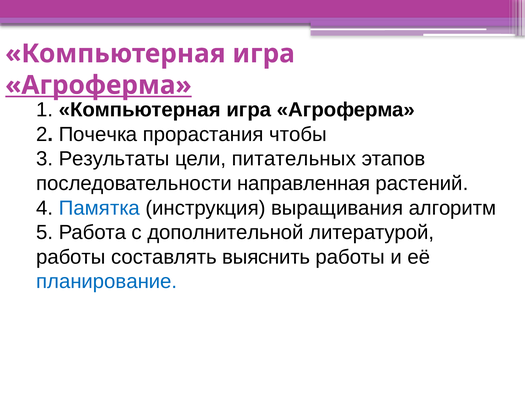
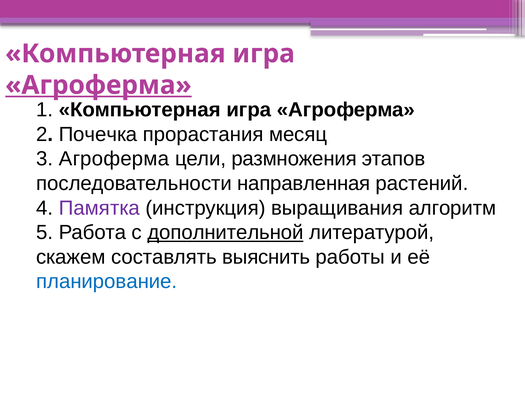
чтобы: чтобы -> месяц
3 Результаты: Результаты -> Агроферма
питательных: питательных -> размножения
Памятка colour: blue -> purple
дополнительной underline: none -> present
работы at (71, 257): работы -> скажем
